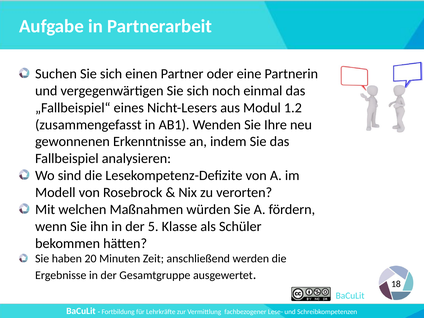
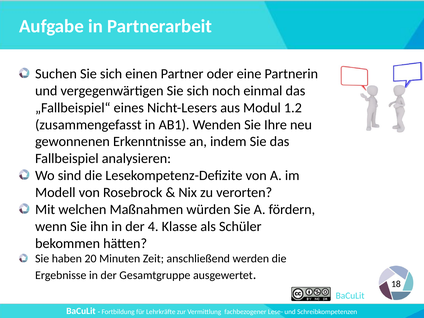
5: 5 -> 4
